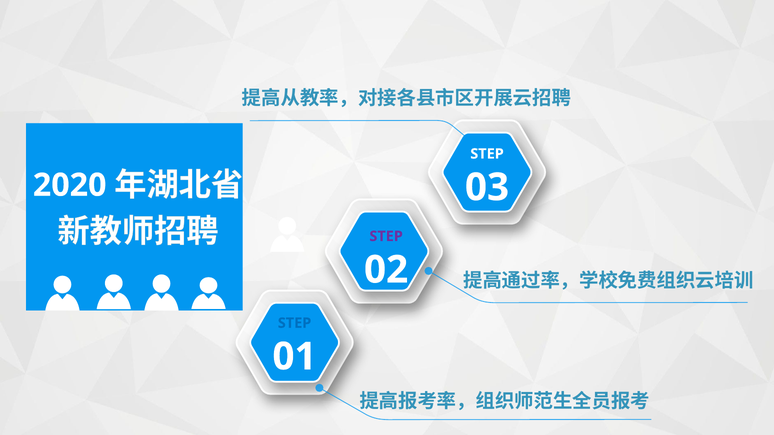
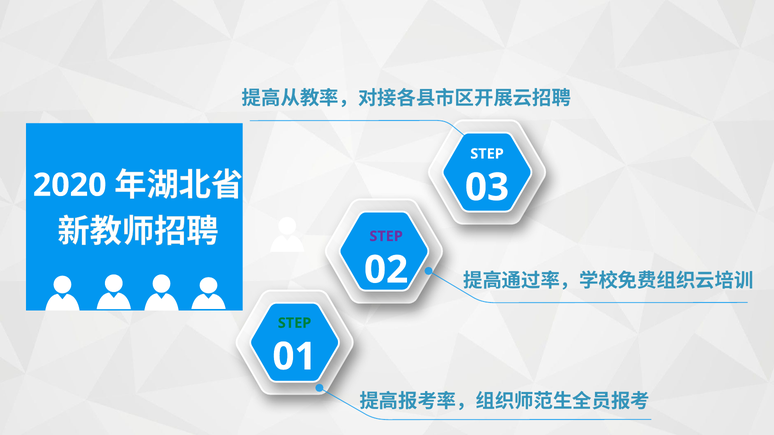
STEP at (295, 323) colour: blue -> green
